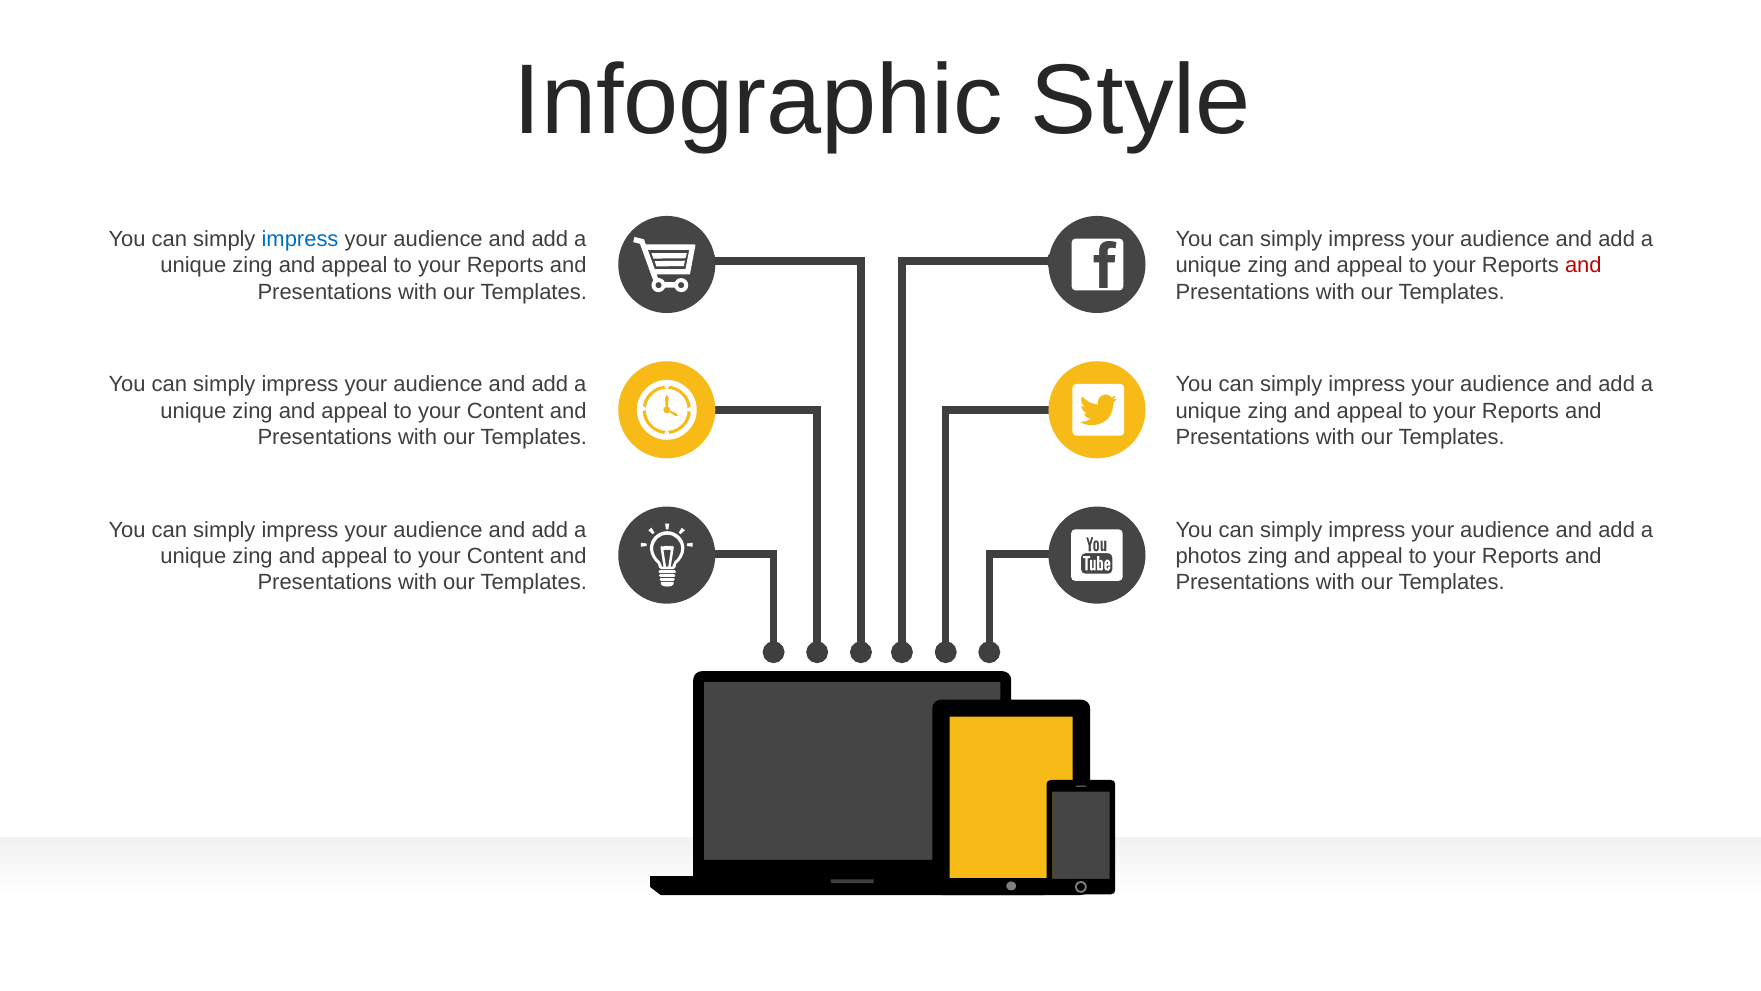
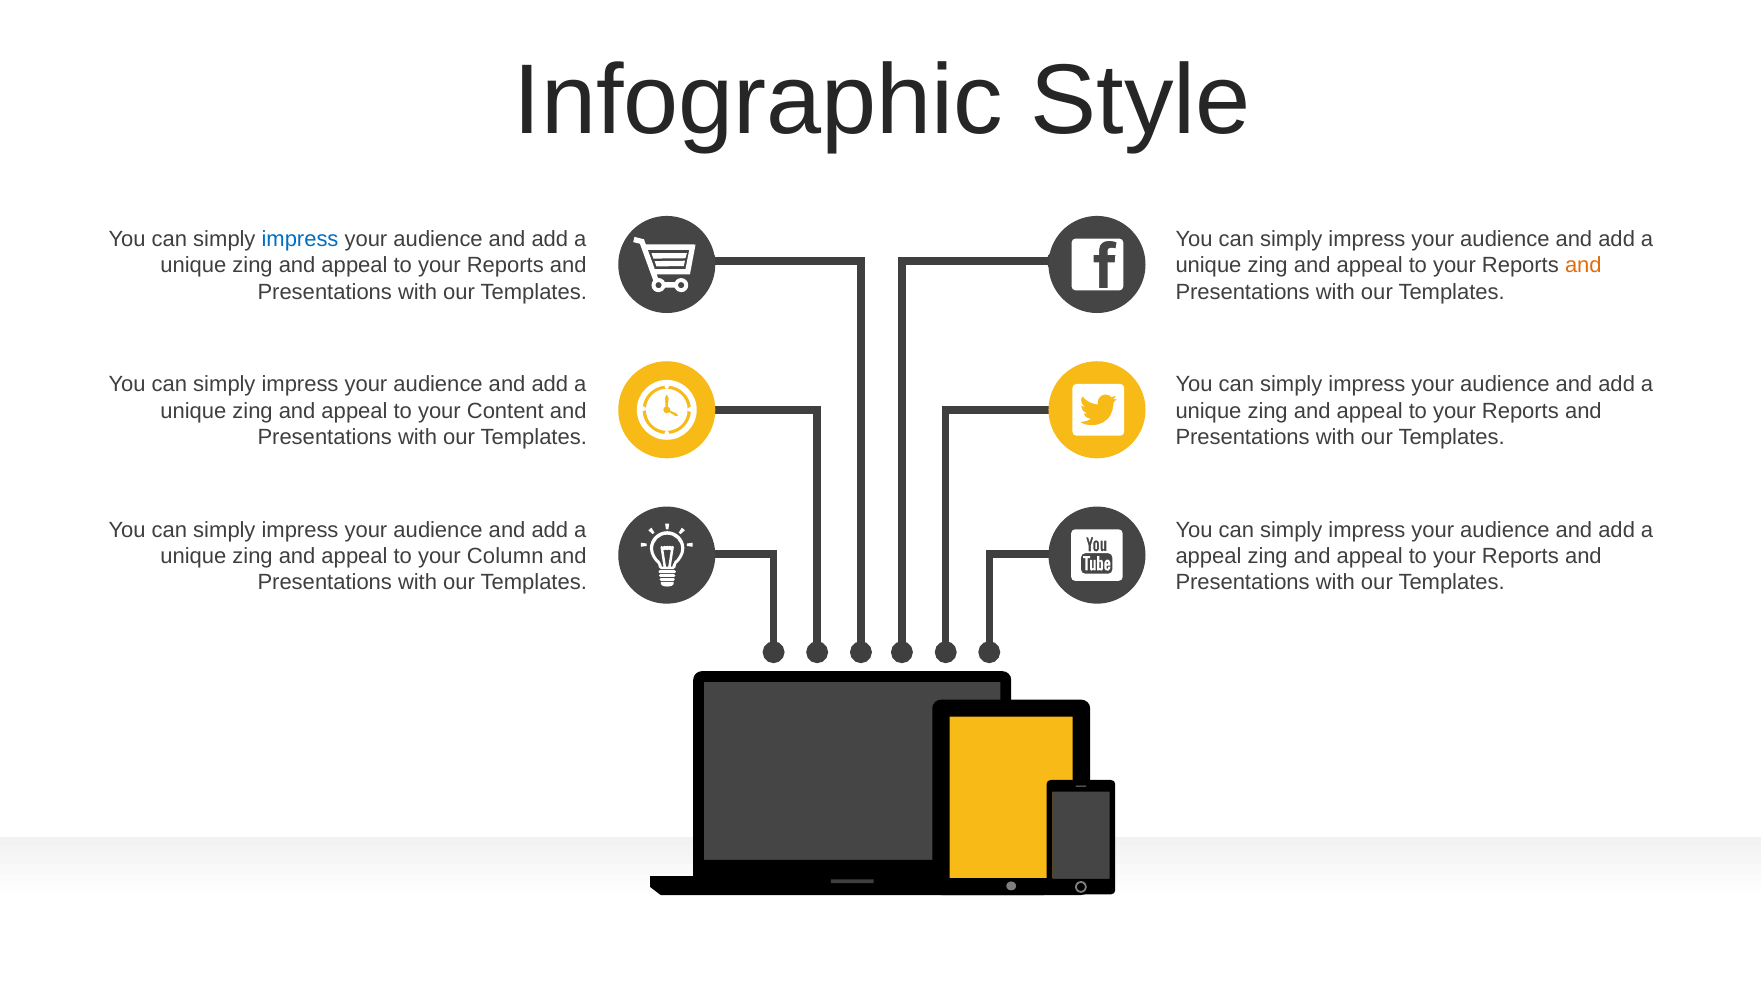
and at (1583, 265) colour: red -> orange
Content at (505, 556): Content -> Column
photos at (1208, 556): photos -> appeal
